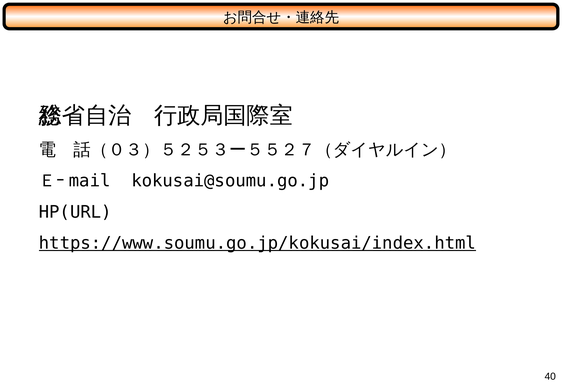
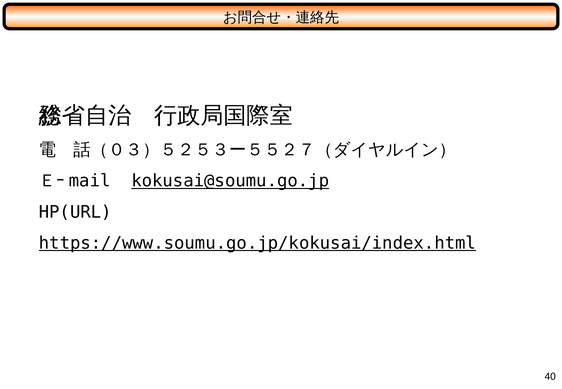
kokusai@soumu.go.jp underline: none -> present
